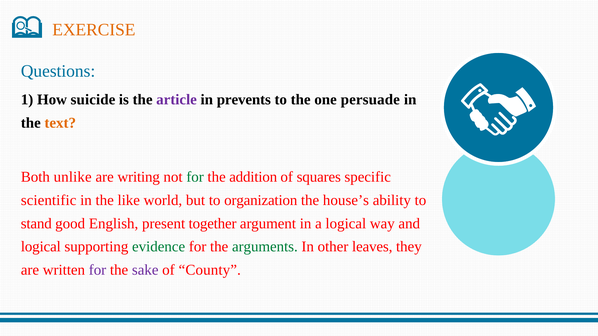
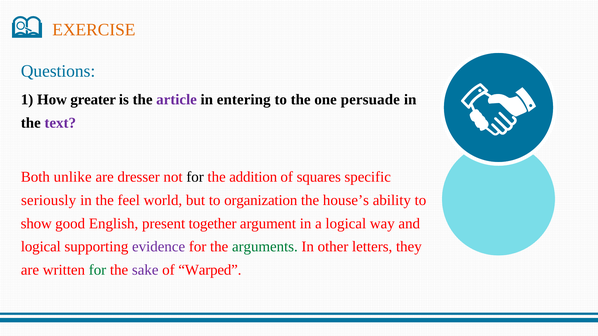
suicide: suicide -> greater
prevents: prevents -> entering
text colour: orange -> purple
writing: writing -> dresser
for at (195, 177) colour: green -> black
scientific: scientific -> seriously
like: like -> feel
stand: stand -> show
evidence colour: green -> purple
leaves: leaves -> letters
for at (98, 270) colour: purple -> green
County: County -> Warped
